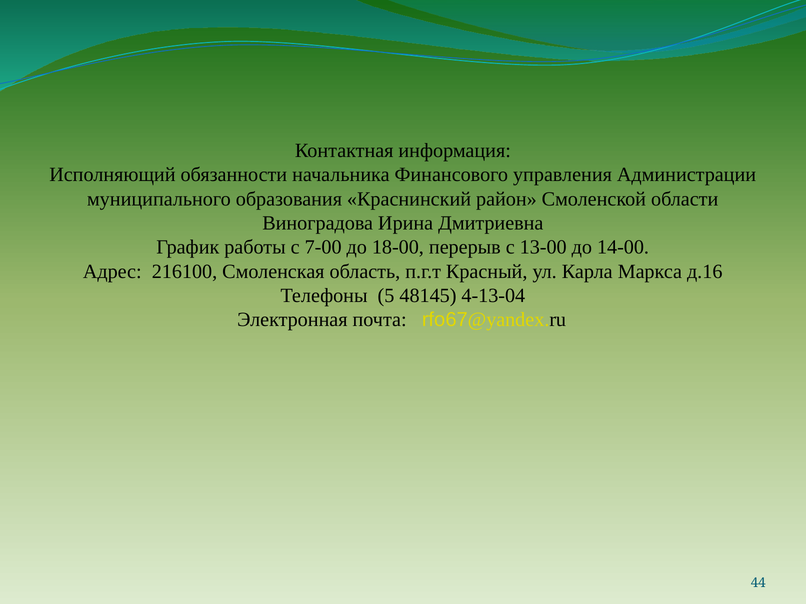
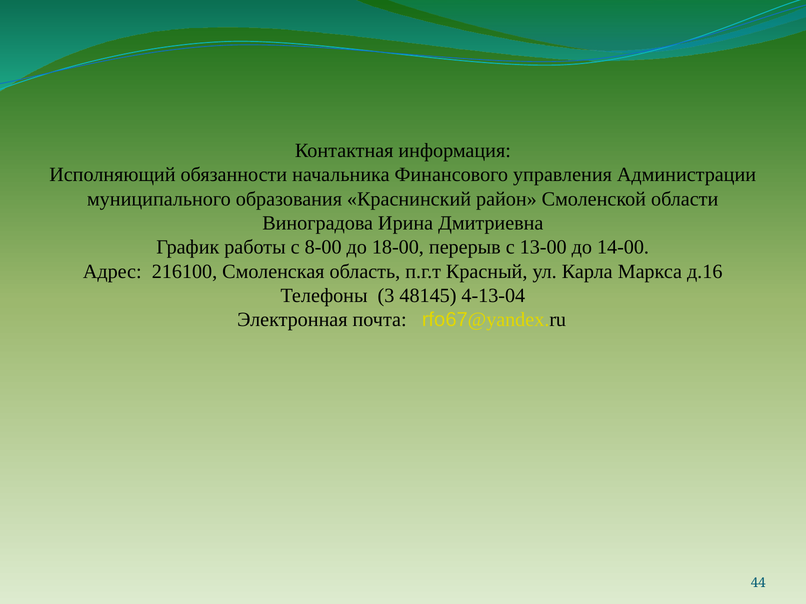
7-00: 7-00 -> 8-00
5: 5 -> 3
